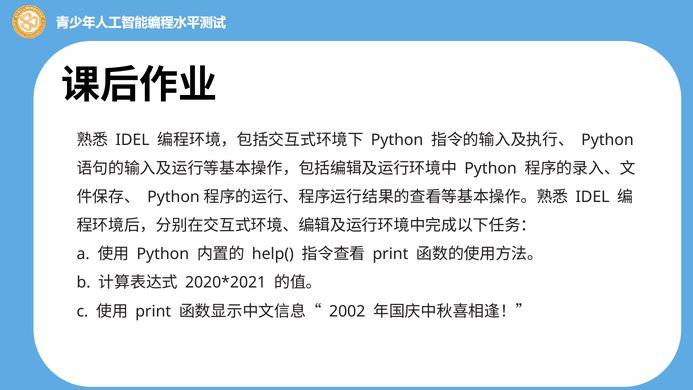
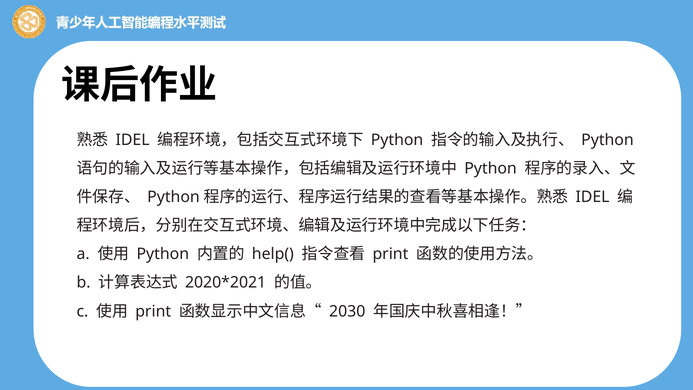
2002: 2002 -> 2030
